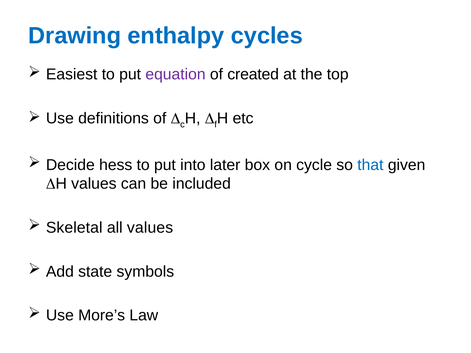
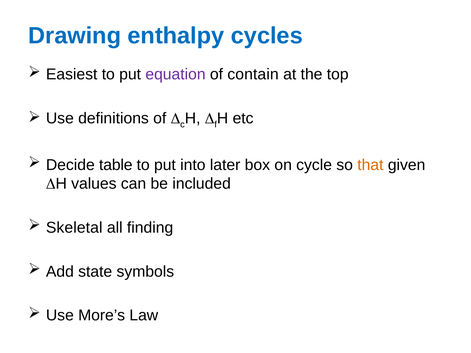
created: created -> contain
hess: hess -> table
that colour: blue -> orange
all values: values -> finding
